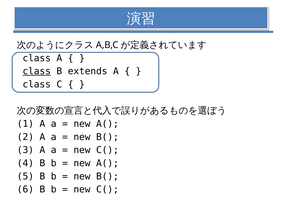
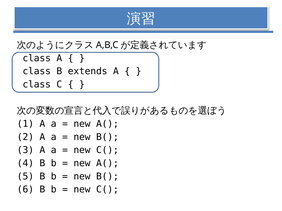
class at (37, 71) underline: present -> none
